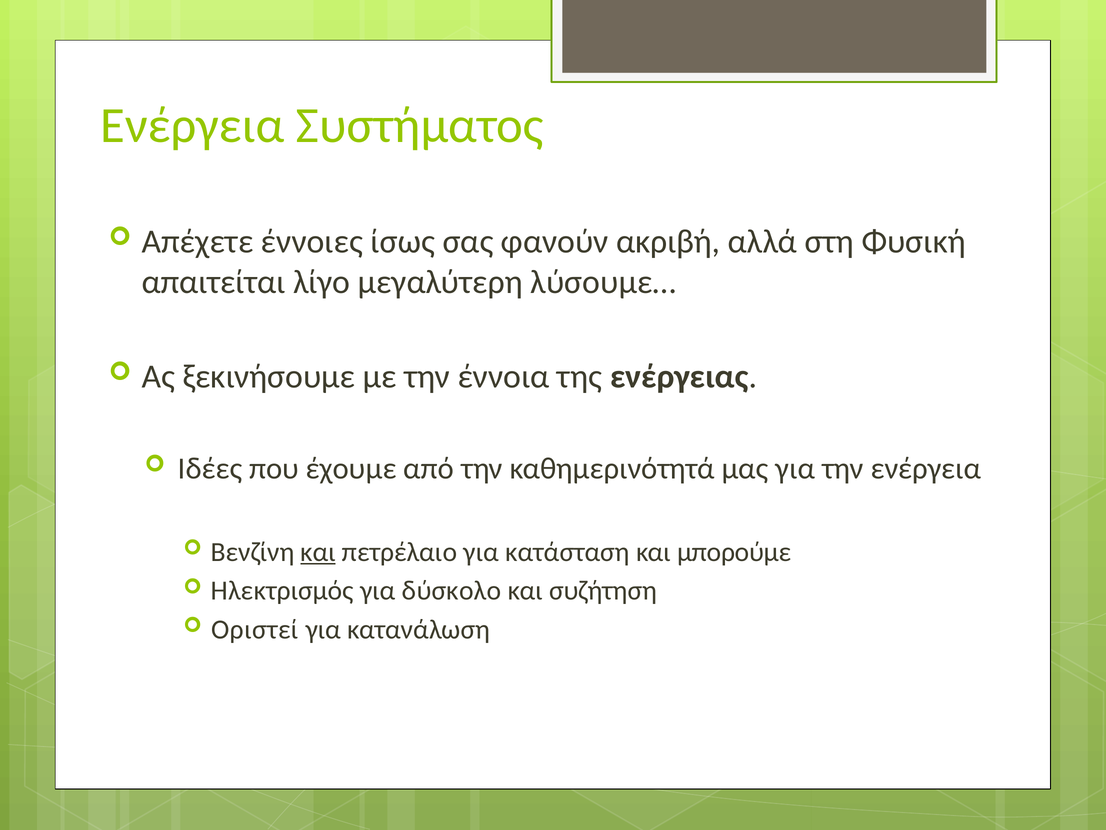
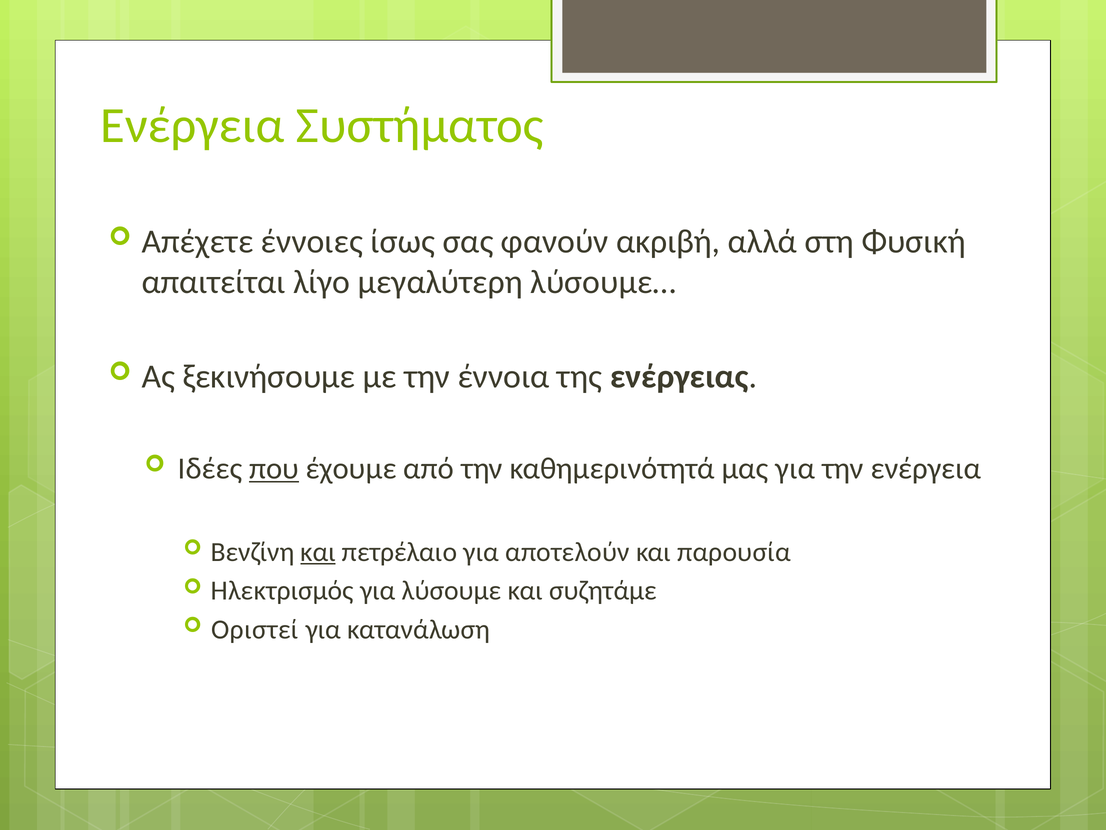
που underline: none -> present
κατάσταση: κατάσταση -> αποτελούν
μπορούμε: μπορούμε -> παρουσία
δύσκολο: δύσκολο -> λύσουμε
συζήτηση: συζήτηση -> συζητάμε
